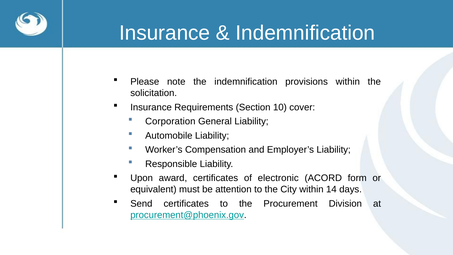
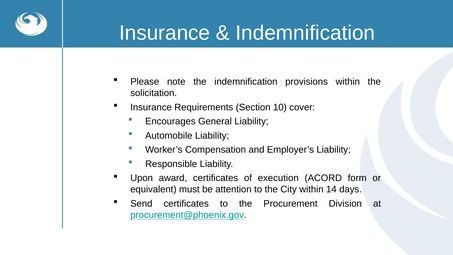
Corporation: Corporation -> Encourages
electronic: electronic -> execution
